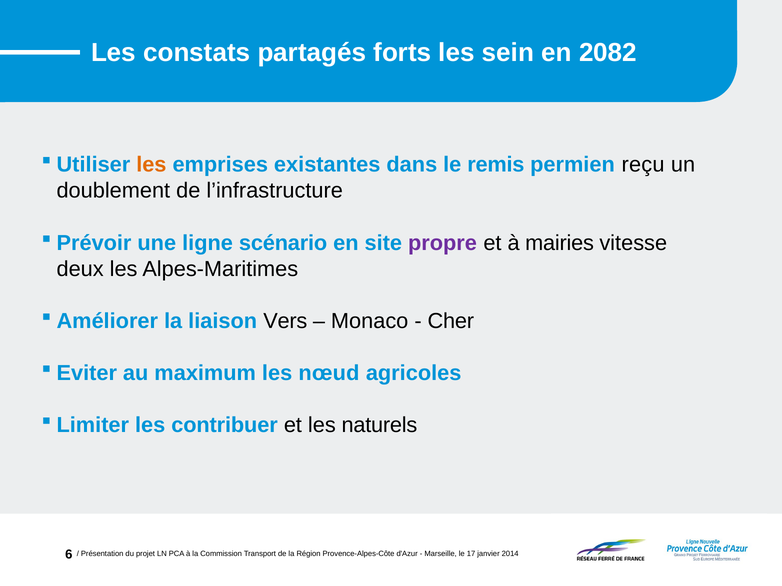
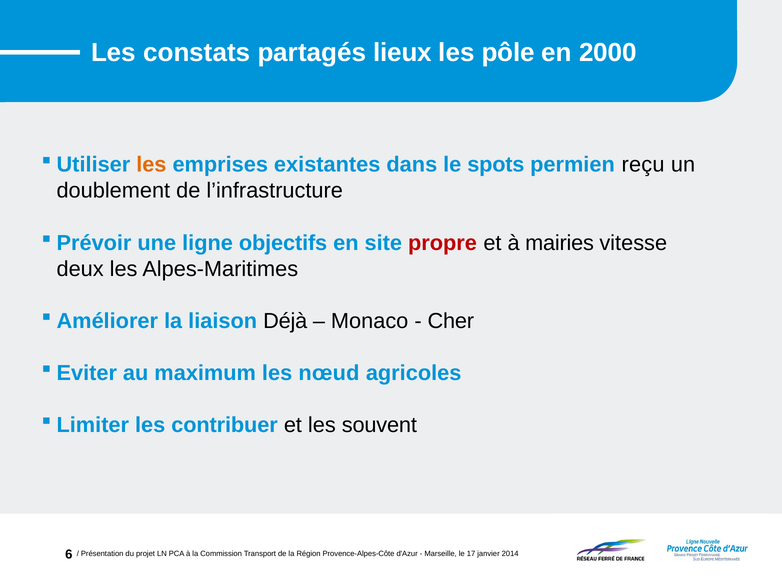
forts: forts -> lieux
sein: sein -> pôle
2082: 2082 -> 2000
remis: remis -> spots
scénario: scénario -> objectifs
propre colour: purple -> red
Vers: Vers -> Déjà
naturels: naturels -> souvent
